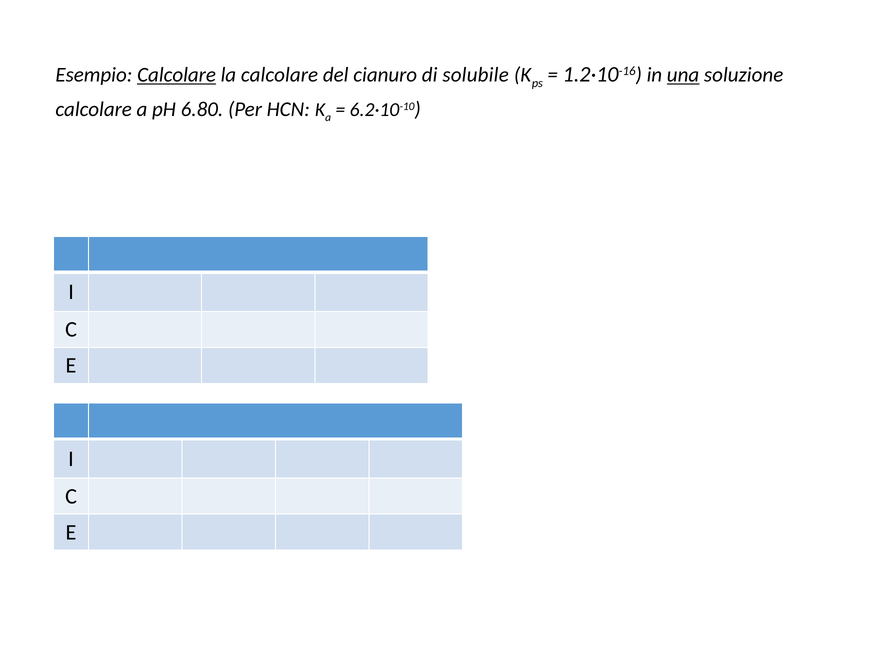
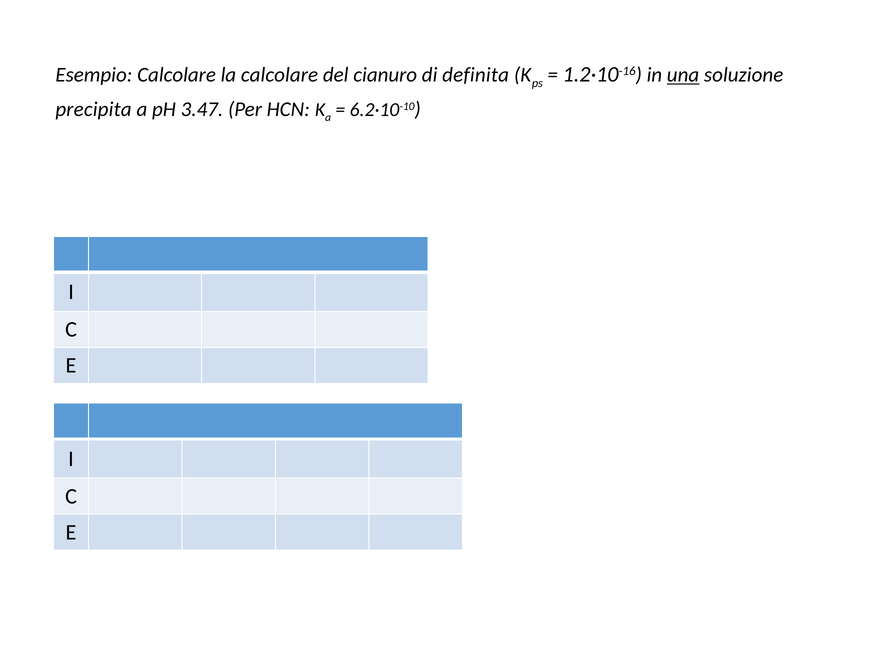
Calcolare at (177, 75) underline: present -> none
solubile: solubile -> definita
calcolare at (94, 109): calcolare -> precipita
6.80: 6.80 -> 3.47
